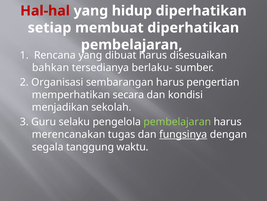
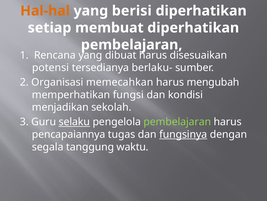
Hal-hal colour: red -> orange
hidup: hidup -> berisi
bahkan: bahkan -> potensi
sembarangan: sembarangan -> memecahkan
pengertian: pengertian -> mengubah
secara: secara -> fungsi
selaku underline: none -> present
merencanakan: merencanakan -> pencapaiannya
